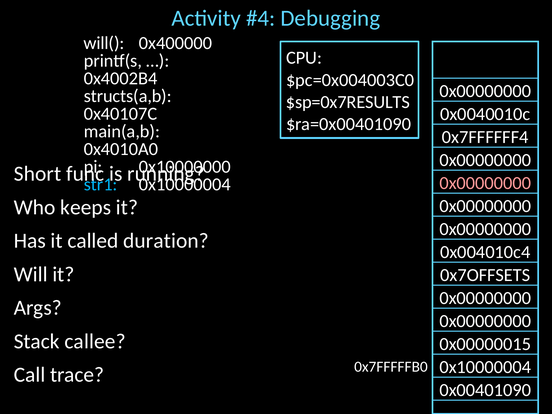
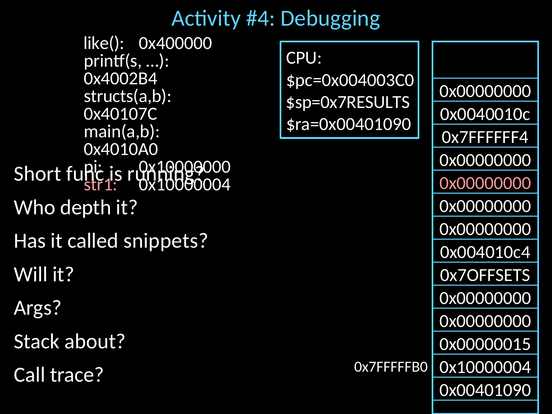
will(: will( -> like(
str1 colour: light blue -> pink
keeps: keeps -> depth
duration: duration -> snippets
callee: callee -> about
